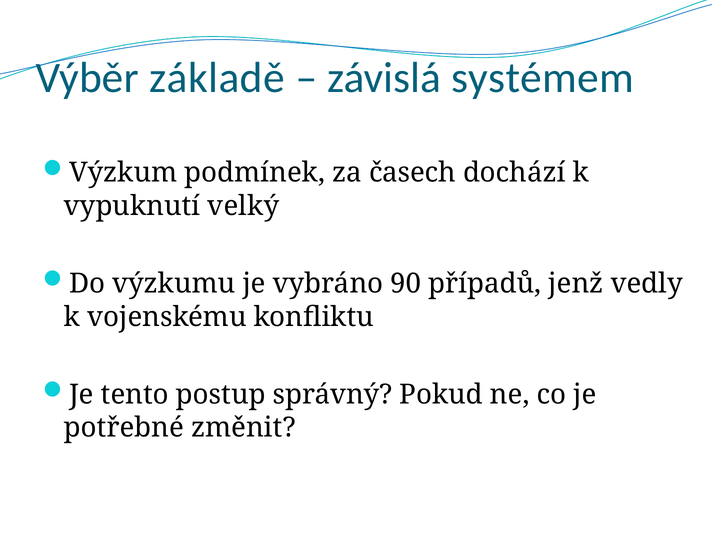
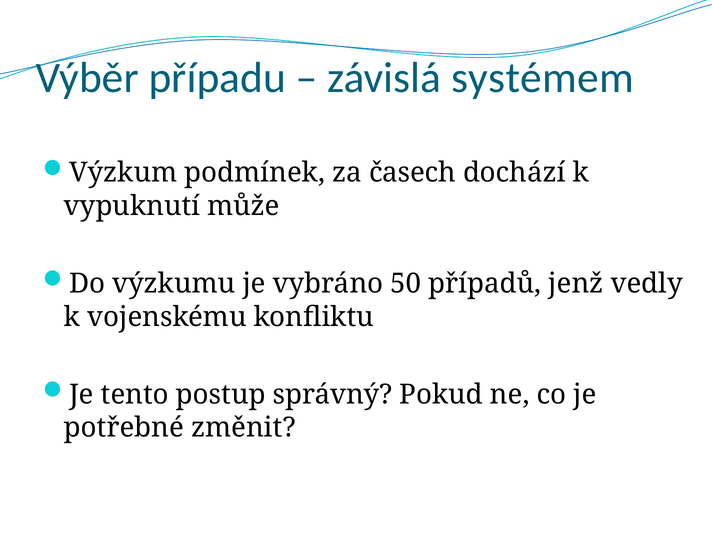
základě: základě -> případu
velký: velký -> může
90: 90 -> 50
